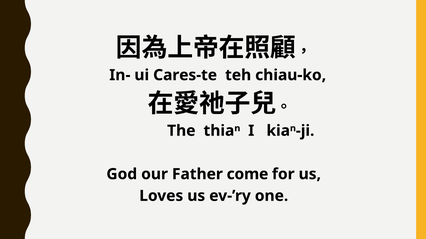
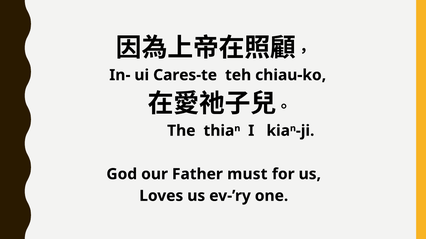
come: come -> must
